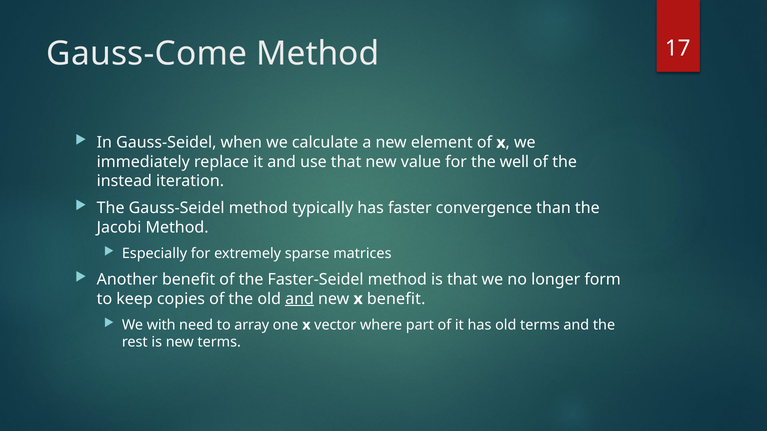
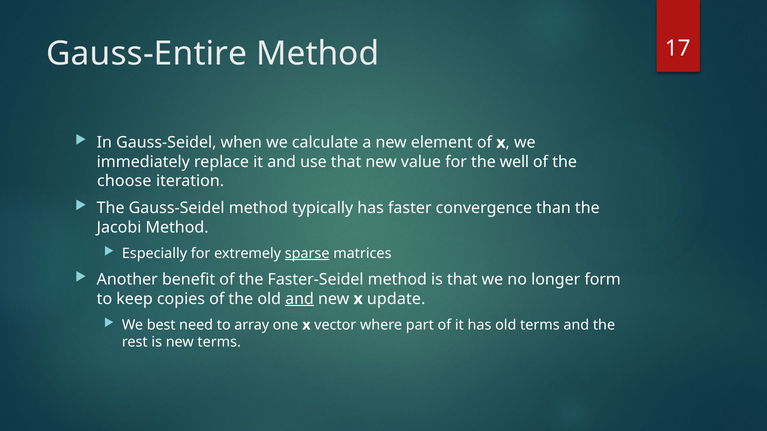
Gauss-Come: Gauss-Come -> Gauss-Entire
instead: instead -> choose
sparse underline: none -> present
x benefit: benefit -> update
with: with -> best
